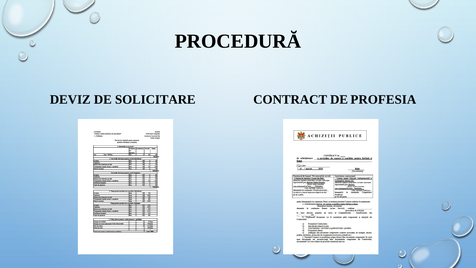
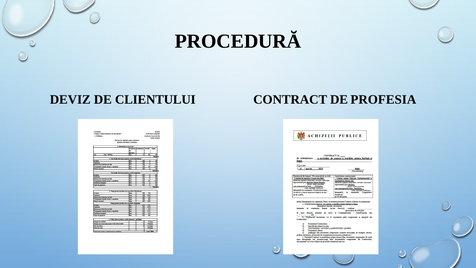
SOLICITARE: SOLICITARE -> CLIENTULUI
